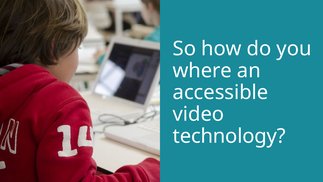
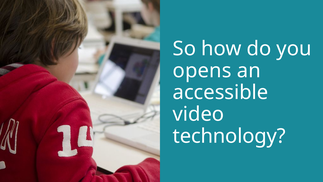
where: where -> opens
